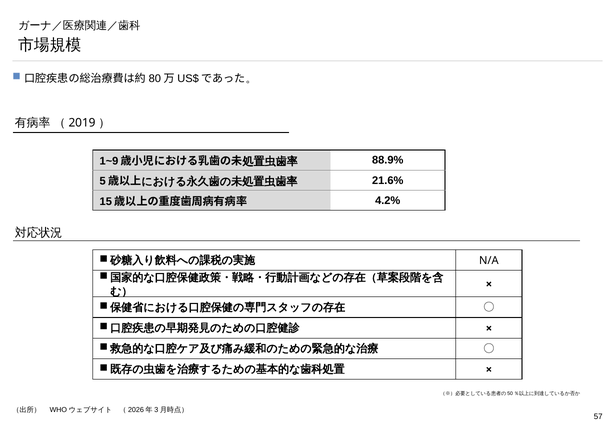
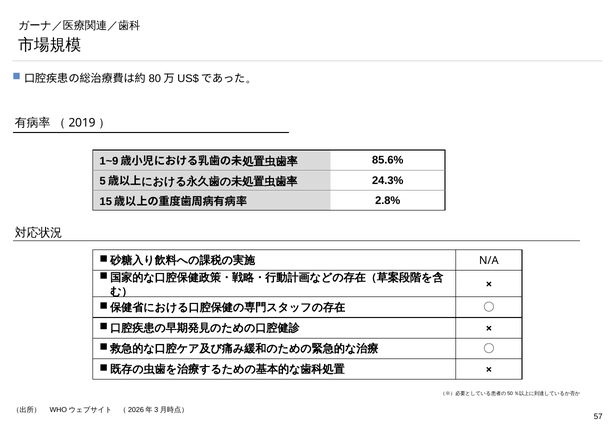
88.9%: 88.9% -> 85.6%
21.6%: 21.6% -> 24.3%
4.2%: 4.2% -> 2.8%
